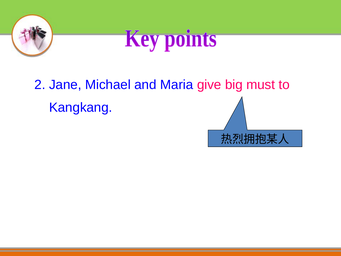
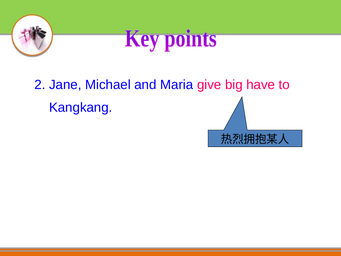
must: must -> have
